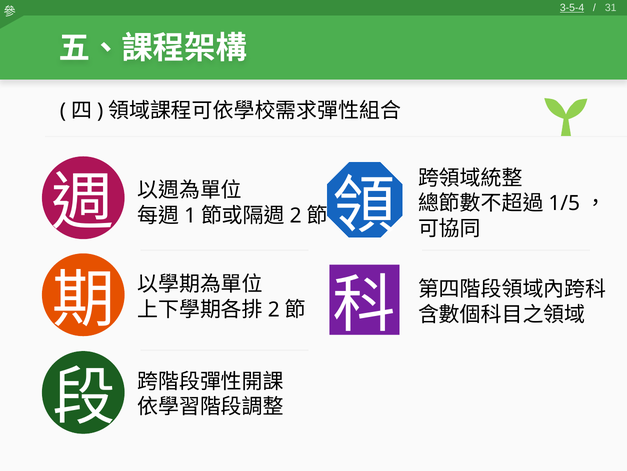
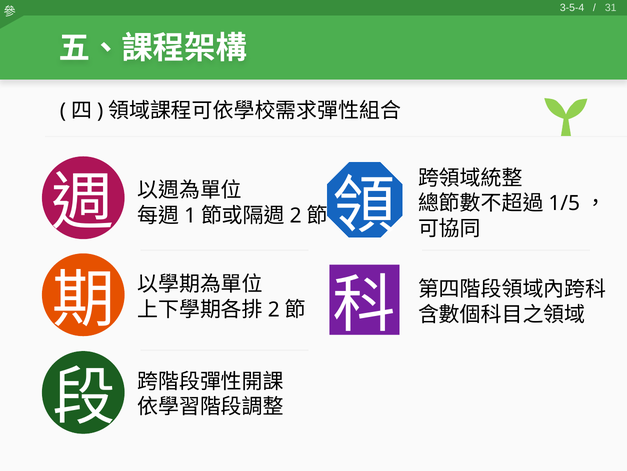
3-5-4 underline: present -> none
